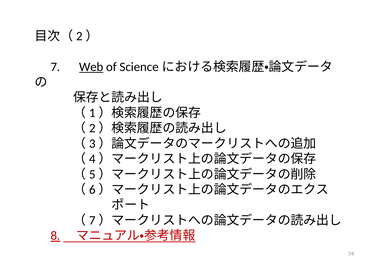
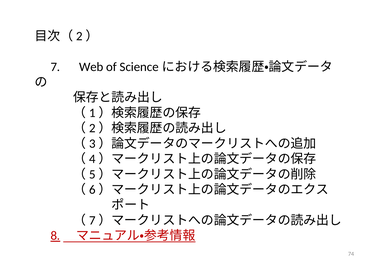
Web underline: present -> none
